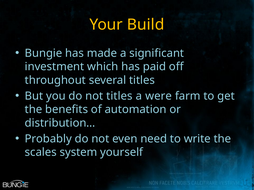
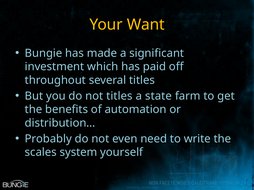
Build: Build -> Want
were: were -> state
